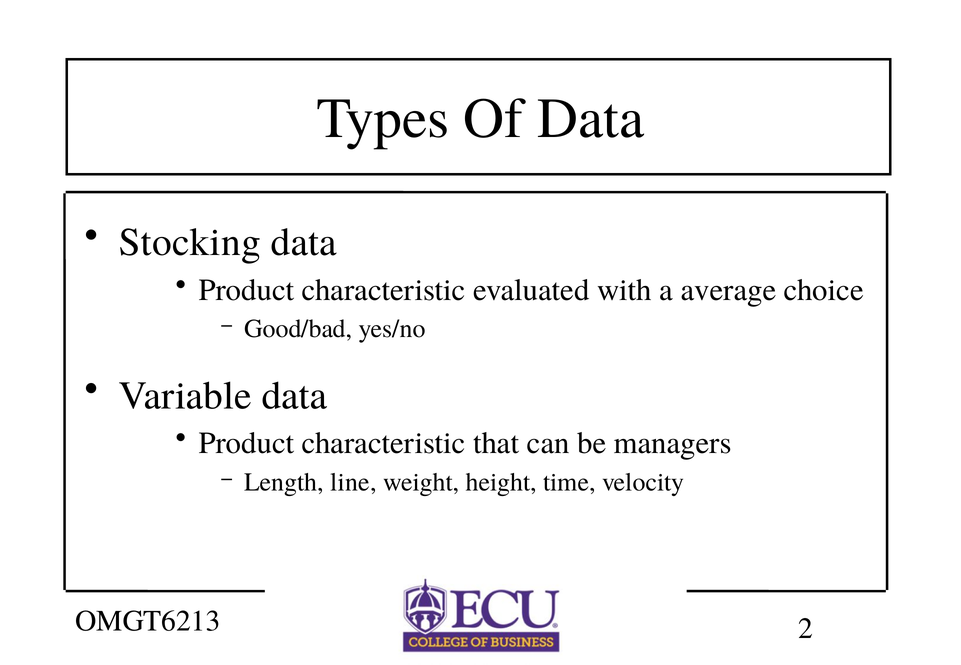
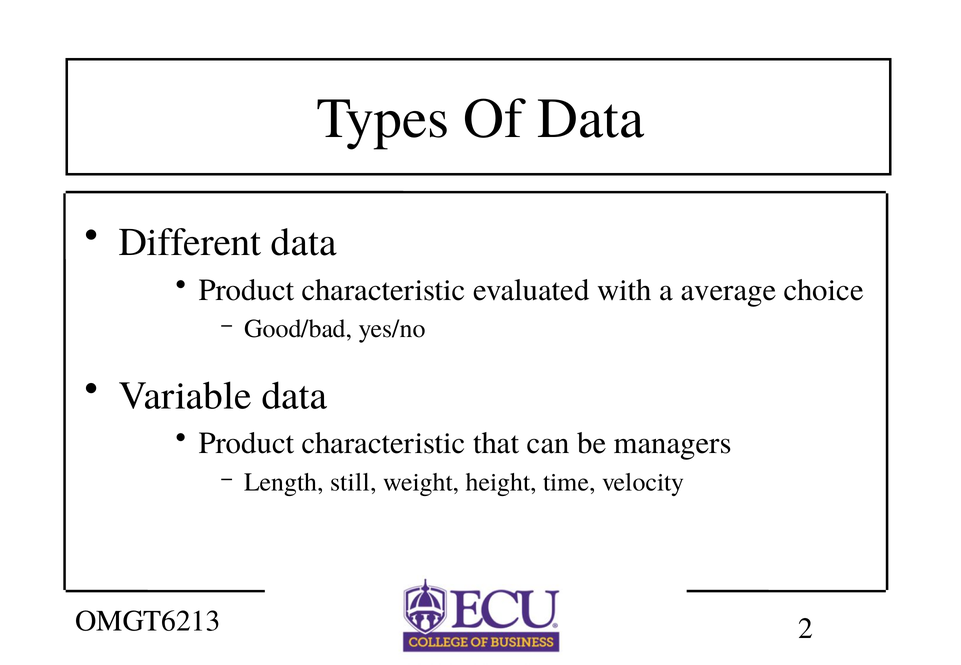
Stocking: Stocking -> Different
line: line -> still
